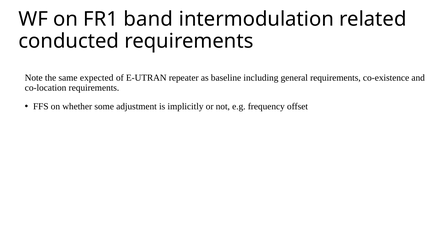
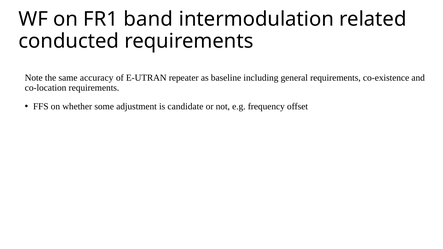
expected: expected -> accuracy
implicitly: implicitly -> candidate
